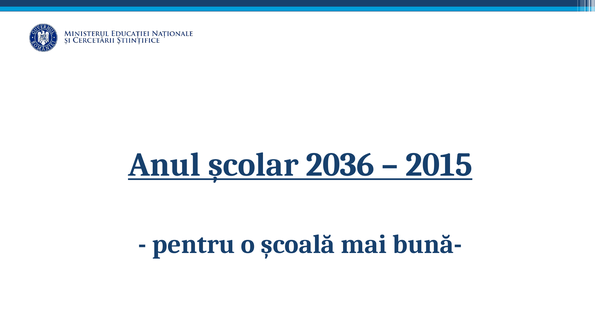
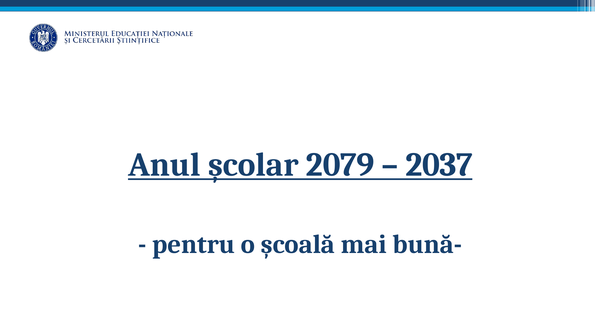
2036: 2036 -> 2079
2015: 2015 -> 2037
